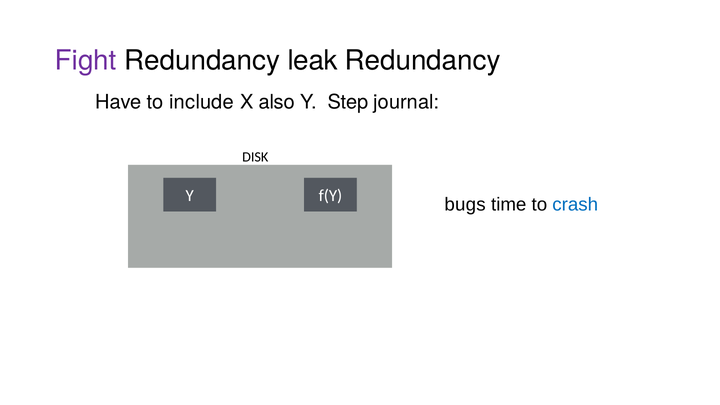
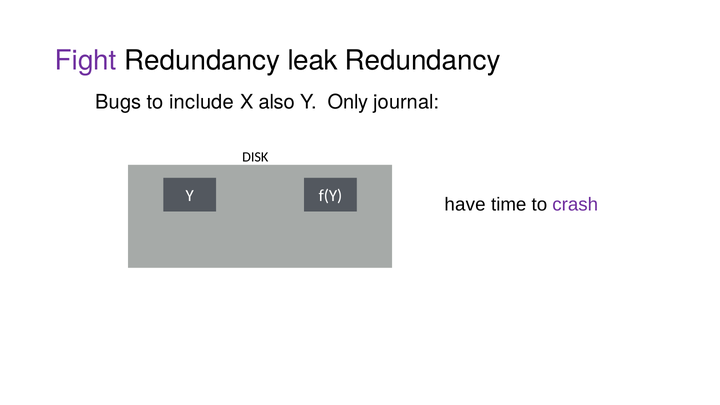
Have: Have -> Bugs
Step: Step -> Only
bugs: bugs -> have
crash colour: blue -> purple
